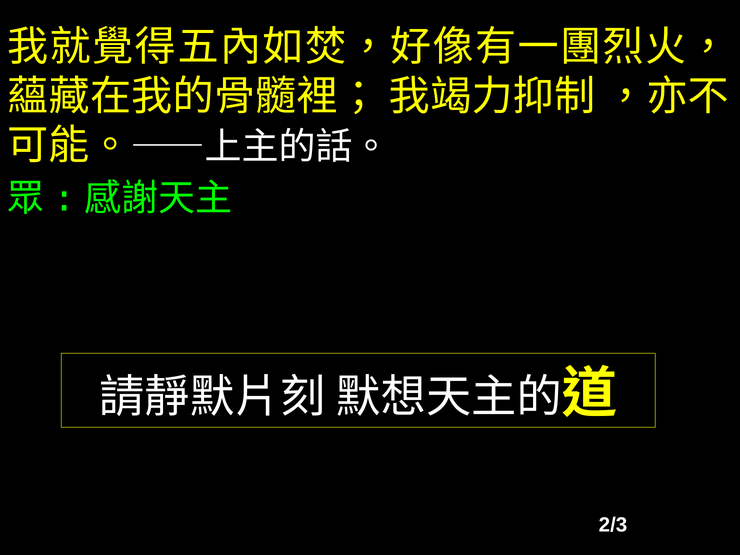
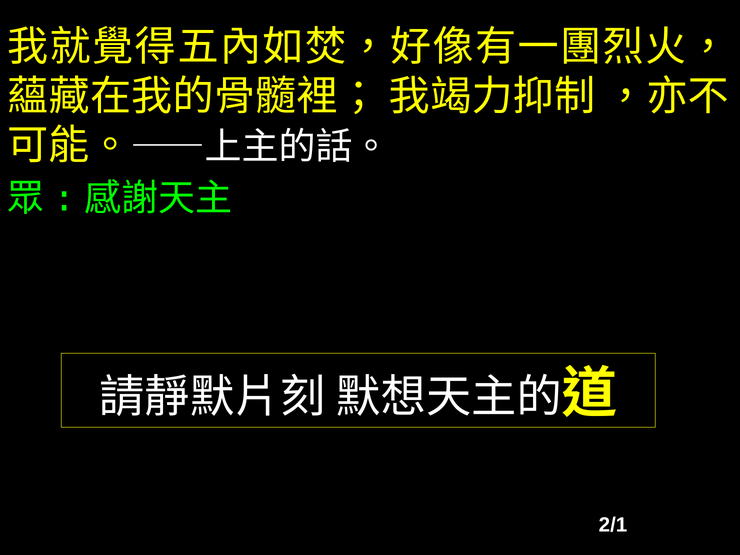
2/3: 2/3 -> 2/1
